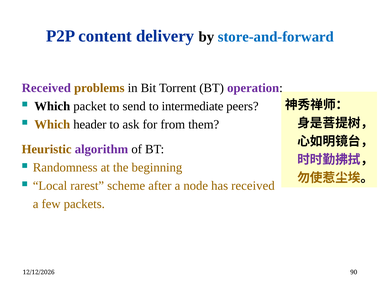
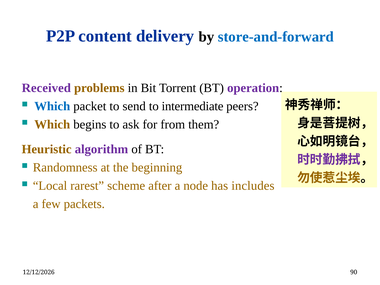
Which at (52, 106) colour: black -> blue
header: header -> begins
has received: received -> includes
